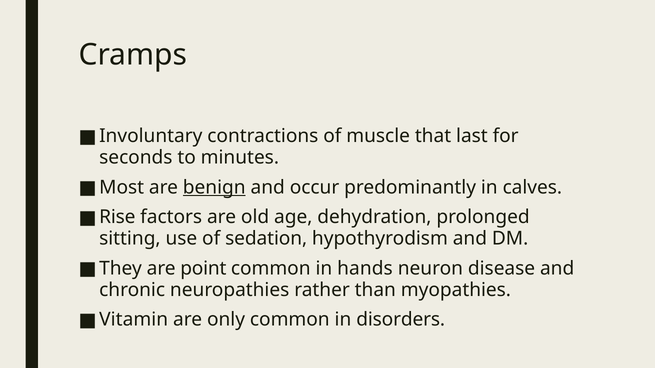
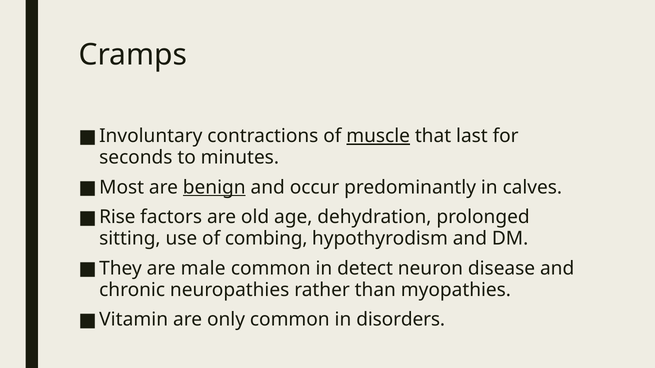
muscle underline: none -> present
sedation: sedation -> combing
point: point -> male
hands: hands -> detect
